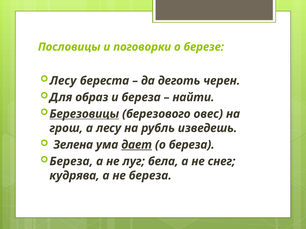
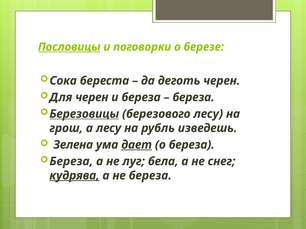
Пословицы underline: none -> present
Лесу at (63, 81): Лесу -> Сока
Для образ: образ -> черен
найти at (193, 97): найти -> береза
березового овес: овес -> лесу
кудрява underline: none -> present
